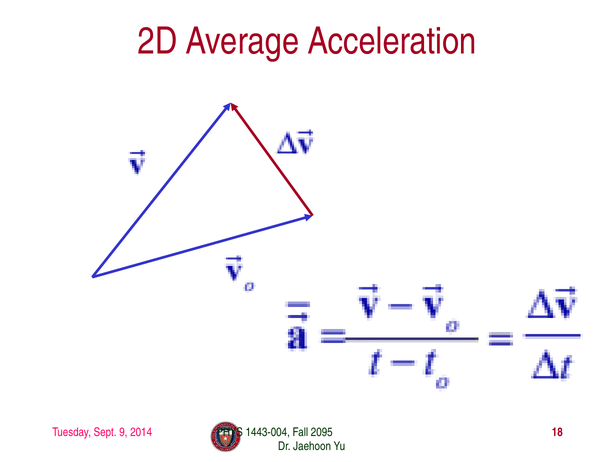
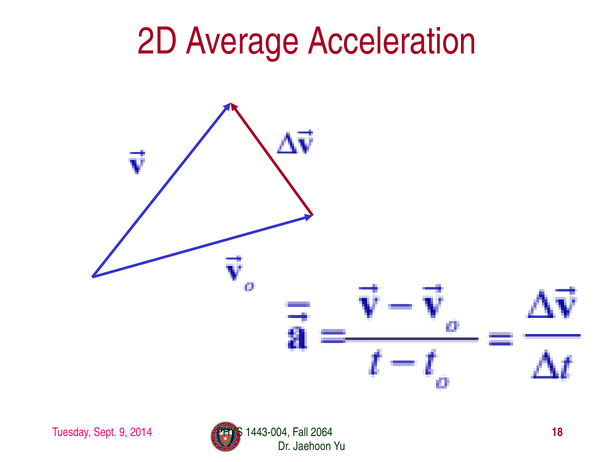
2095: 2095 -> 2064
